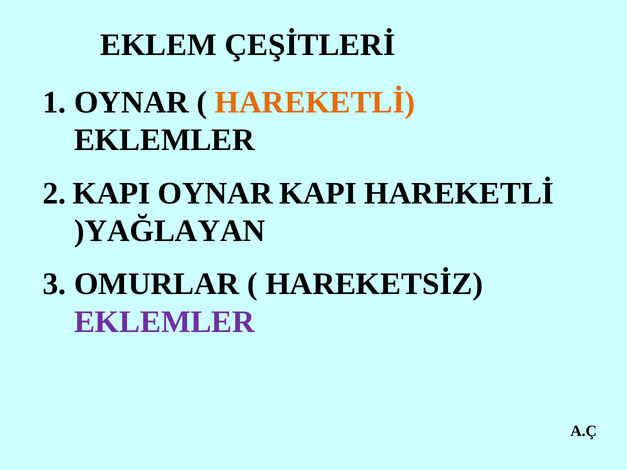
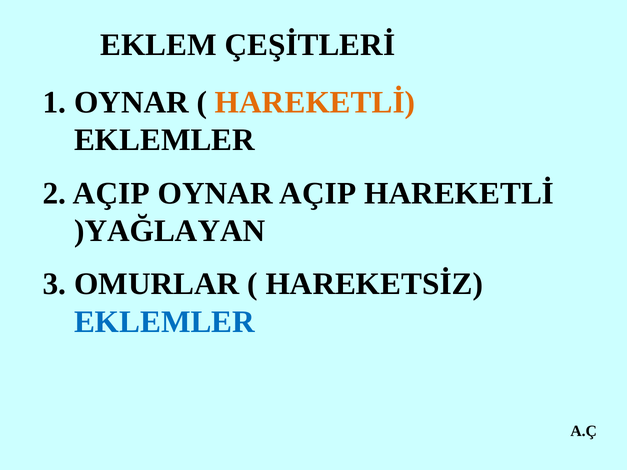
2 KAPI: KAPI -> AÇIP
OYNAR KAPI: KAPI -> AÇIP
EKLEMLER at (165, 322) colour: purple -> blue
